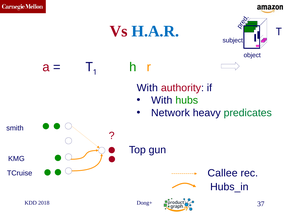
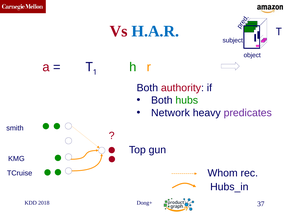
With at (147, 88): With -> Both
With at (162, 100): With -> Both
predicates colour: green -> purple
Callee: Callee -> Whom
